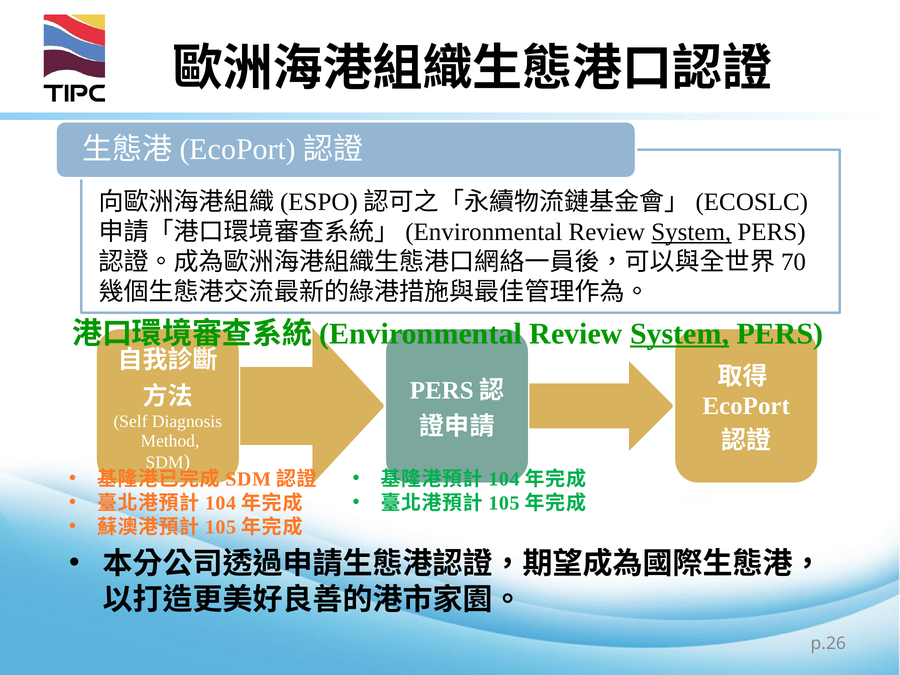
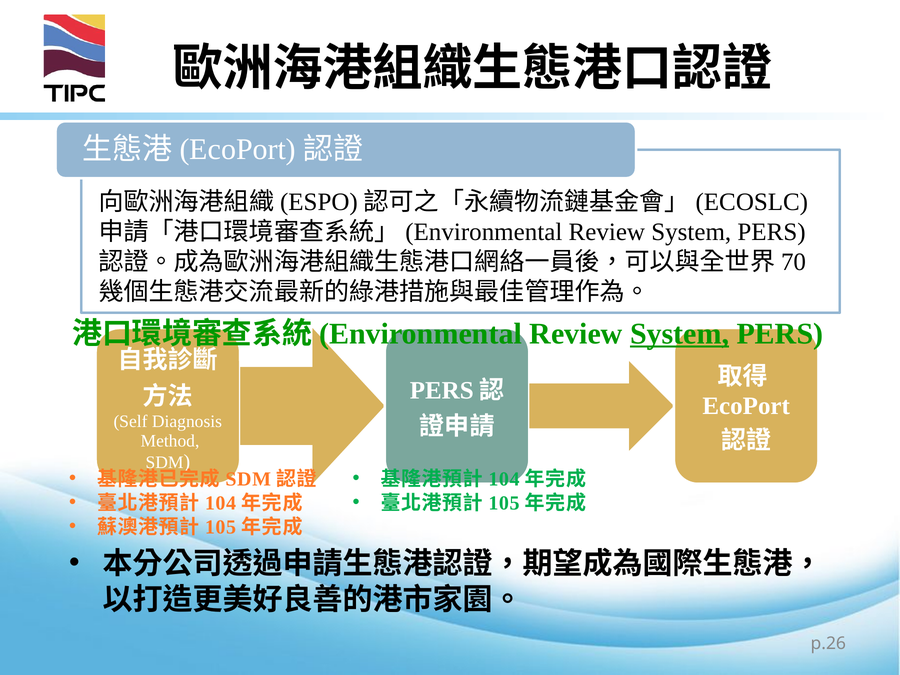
System at (691, 232) underline: present -> none
